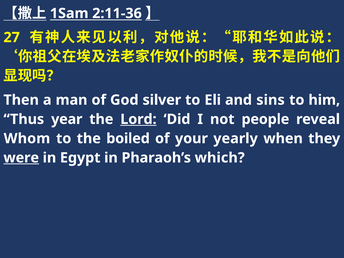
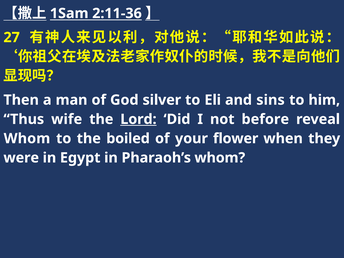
year: year -> wife
people: people -> before
yearly: yearly -> flower
were underline: present -> none
Pharaoh’s which: which -> whom
